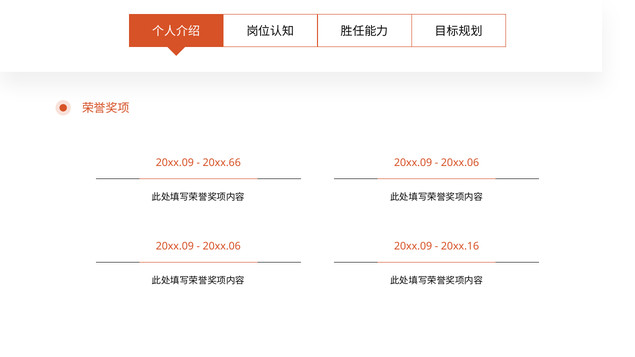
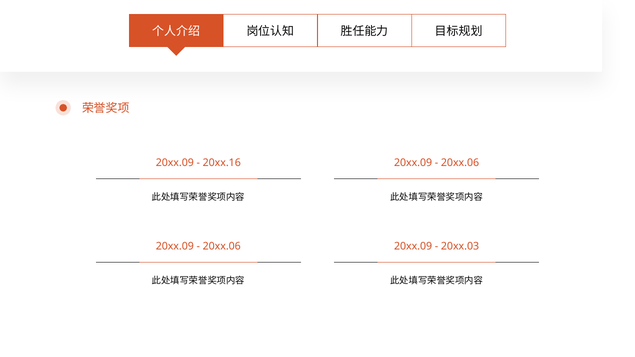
20xx.66: 20xx.66 -> 20xx.16
20xx.16: 20xx.16 -> 20xx.03
